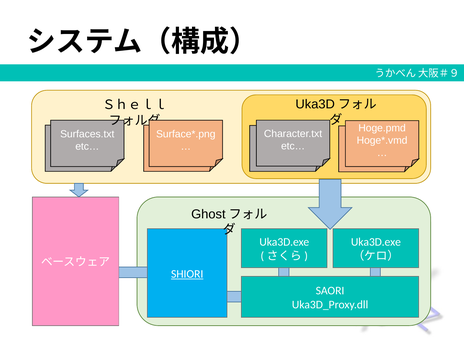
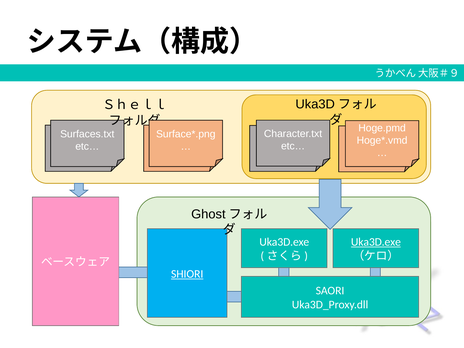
Uka3D.exe at (376, 242) underline: none -> present
